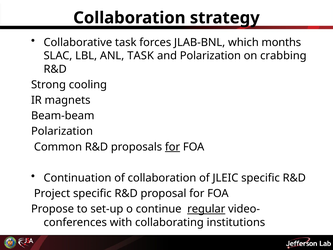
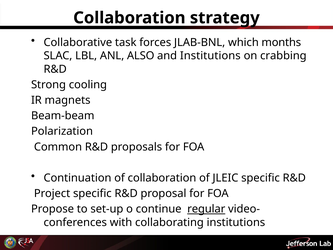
ANL TASK: TASK -> ALSO
and Polarization: Polarization -> Institutions
for at (173, 147) underline: present -> none
